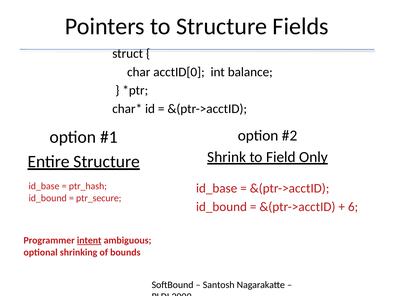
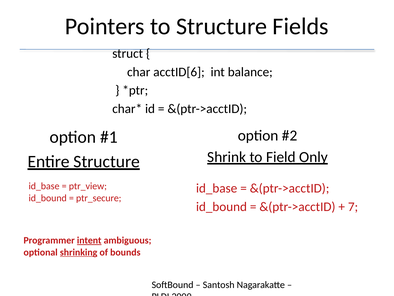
acctID[0: acctID[0 -> acctID[6
ptr_hash: ptr_hash -> ptr_view
6: 6 -> 7
shrinking underline: none -> present
